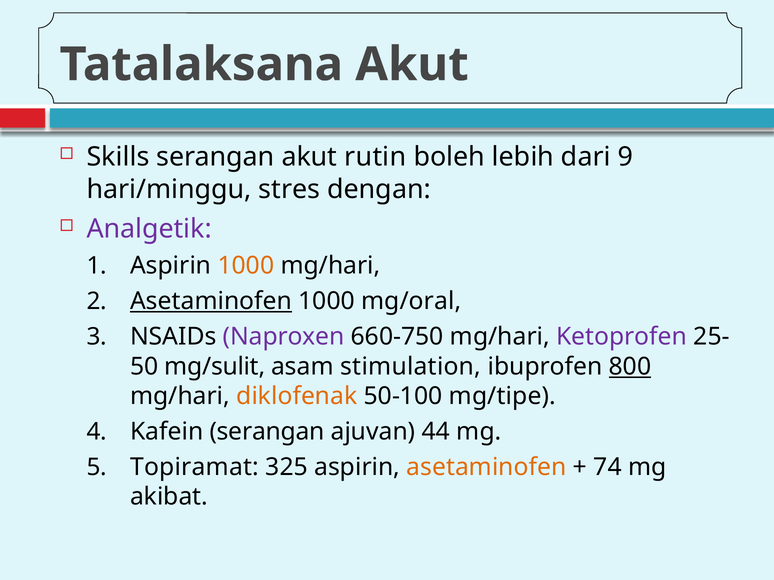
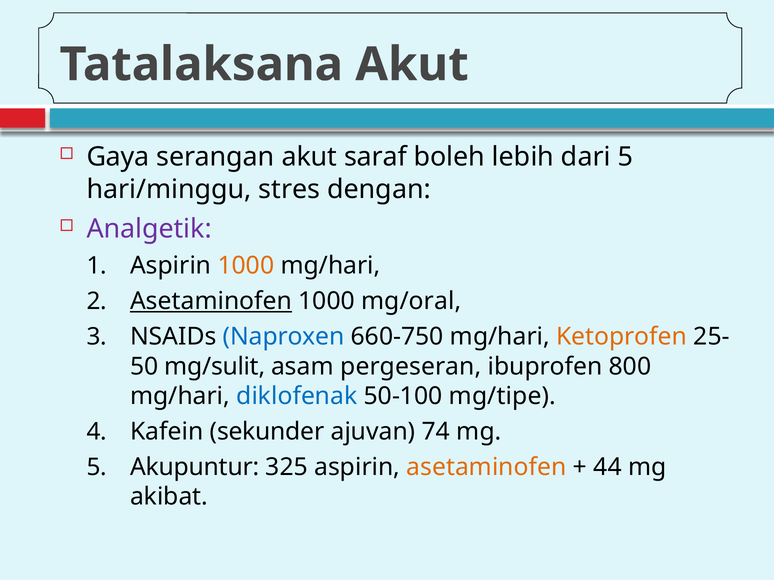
Skills: Skills -> Gaya
rutin: rutin -> saraf
dari 9: 9 -> 5
Naproxen colour: purple -> blue
Ketoprofen colour: purple -> orange
stimulation: stimulation -> pergeseran
800 underline: present -> none
diklofenak colour: orange -> blue
Kafein serangan: serangan -> sekunder
44: 44 -> 74
Topiramat: Topiramat -> Akupuntur
74: 74 -> 44
